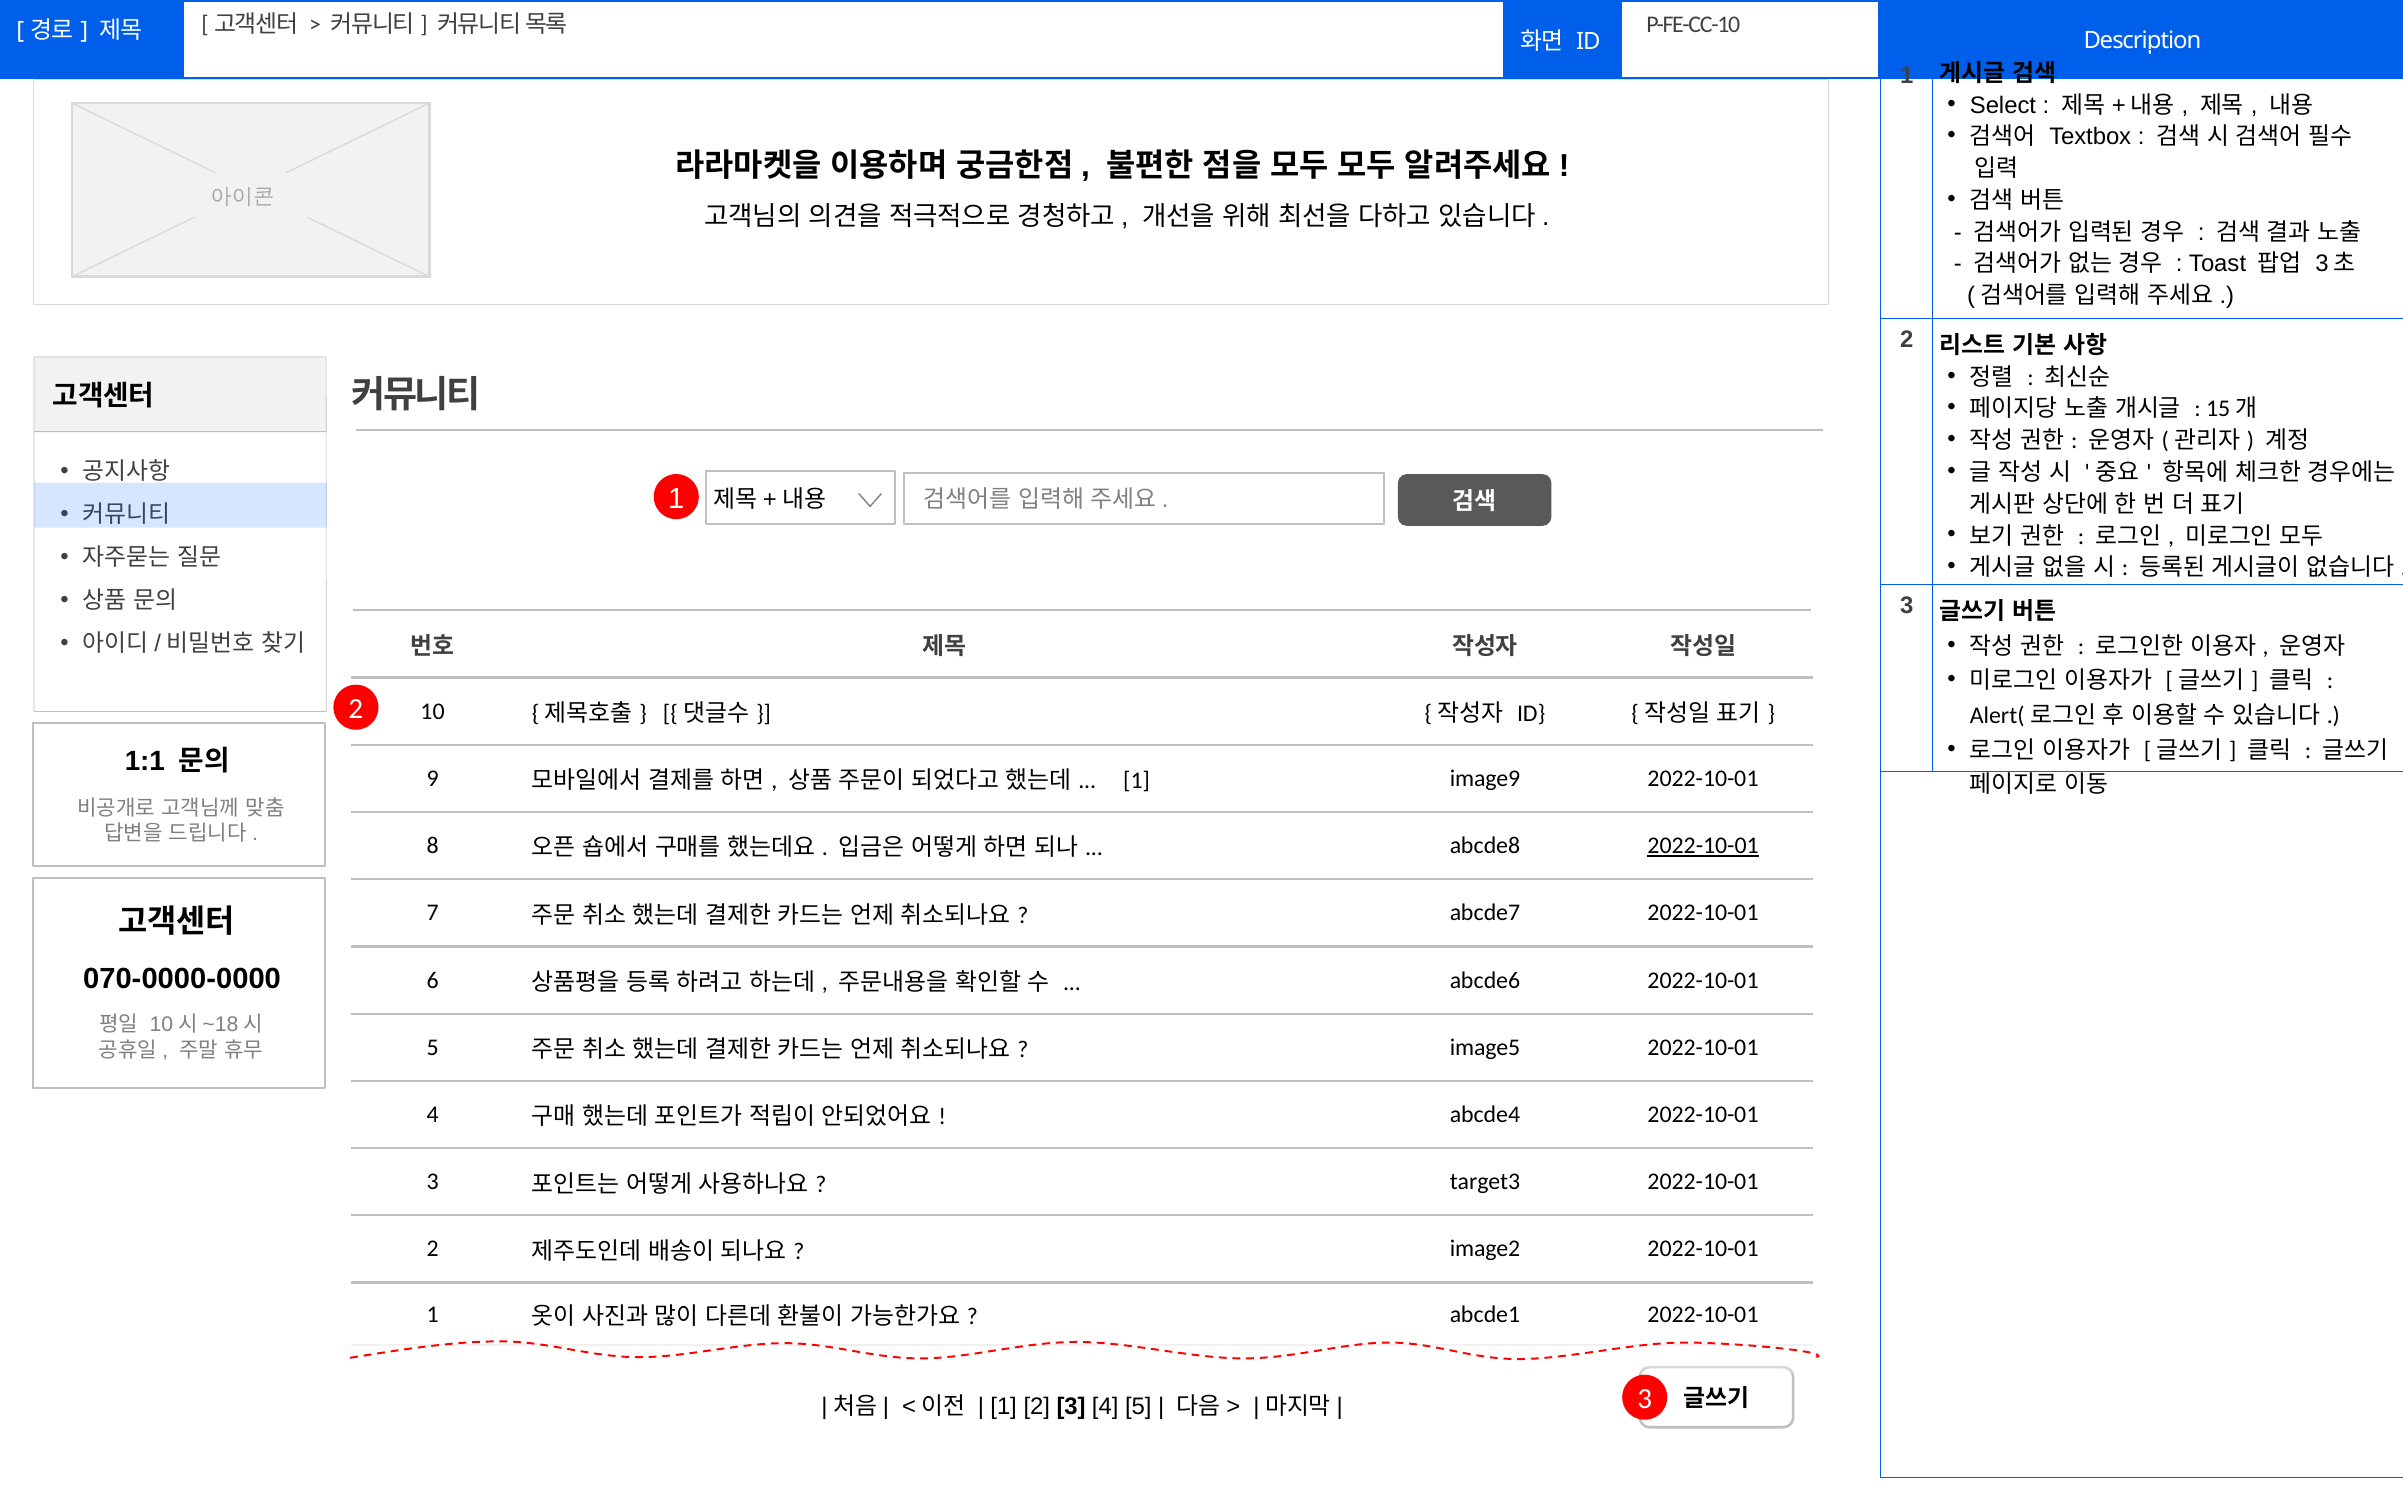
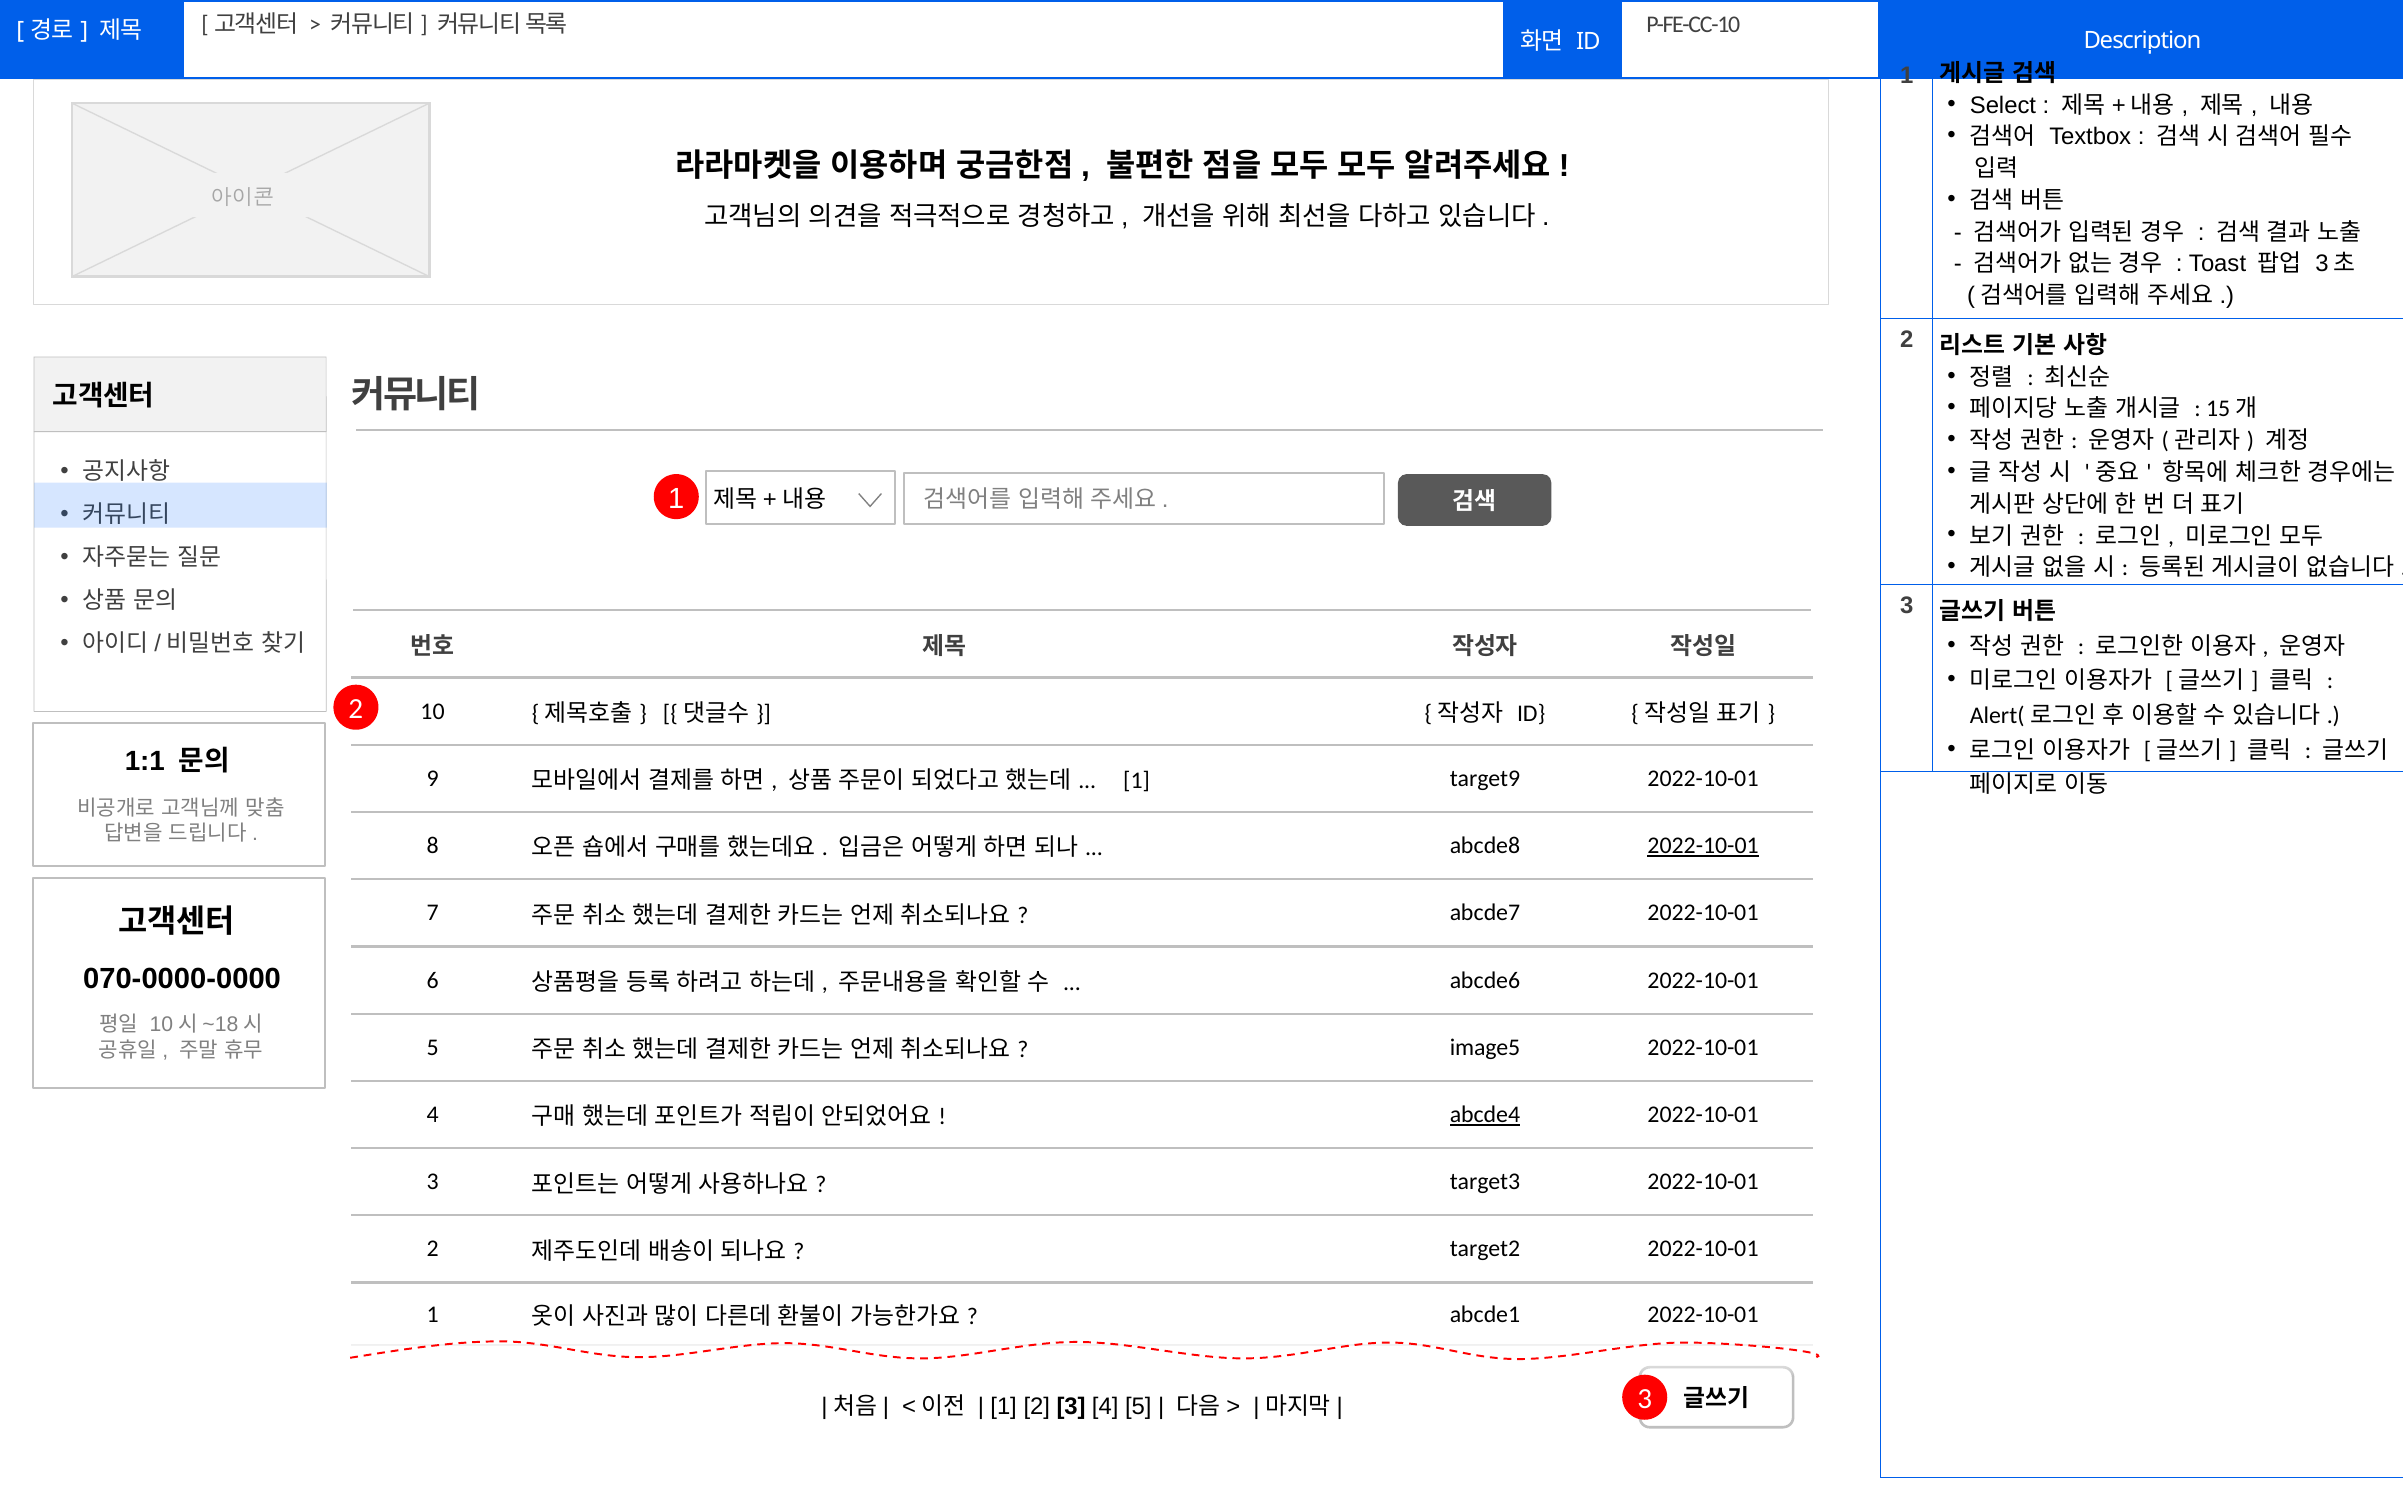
image9: image9 -> target9
abcde4 underline: none -> present
image2: image2 -> target2
